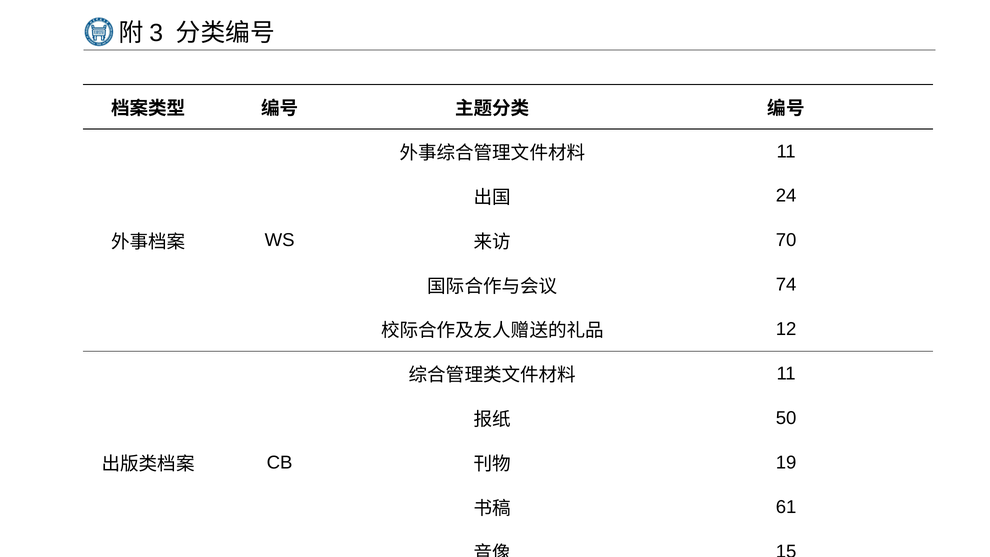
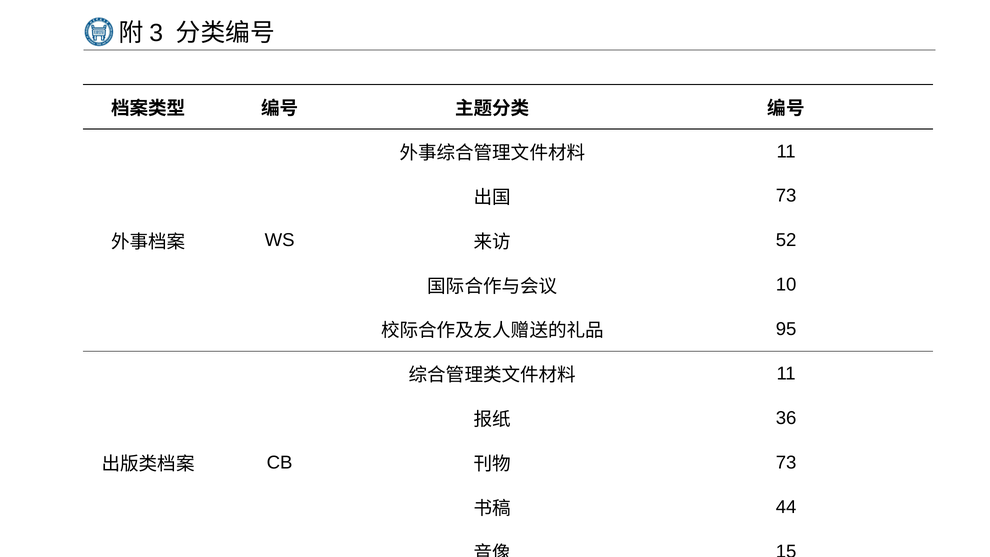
24 at (786, 196): 24 -> 73
70: 70 -> 52
74: 74 -> 10
12: 12 -> 95
50: 50 -> 36
19 at (786, 462): 19 -> 73
61: 61 -> 44
